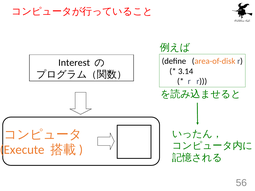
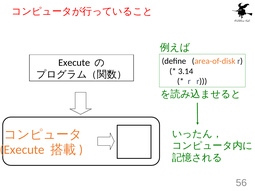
Interest at (74, 63): Interest -> Execute
